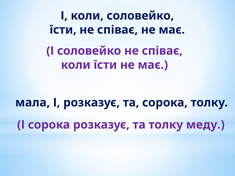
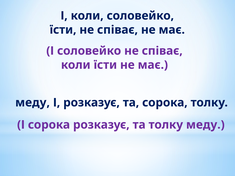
мала at (33, 103): мала -> меду
